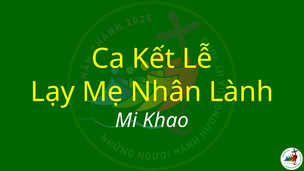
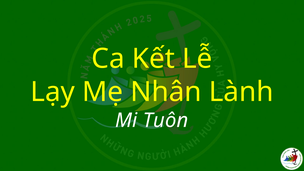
Khao: Khao -> Tuôn
